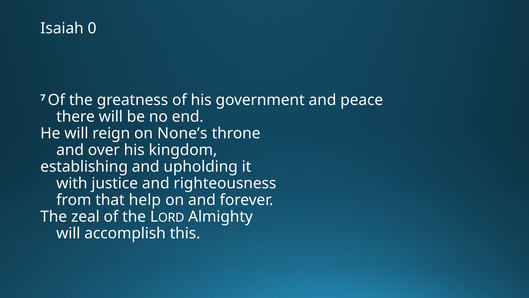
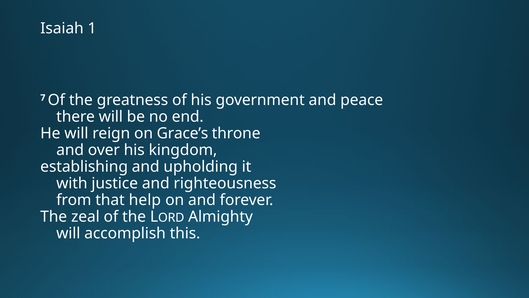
0: 0 -> 1
None’s: None’s -> Grace’s
